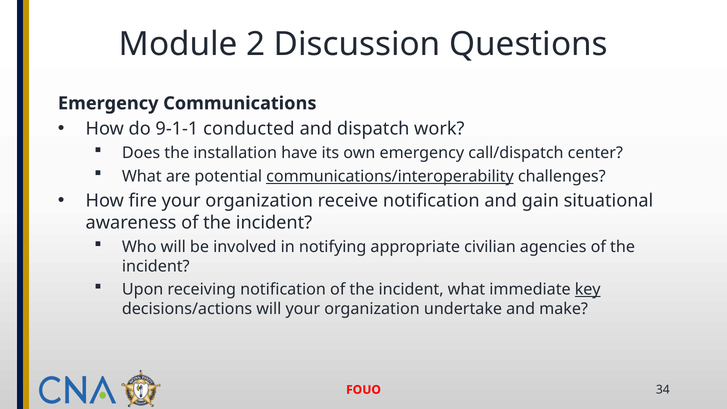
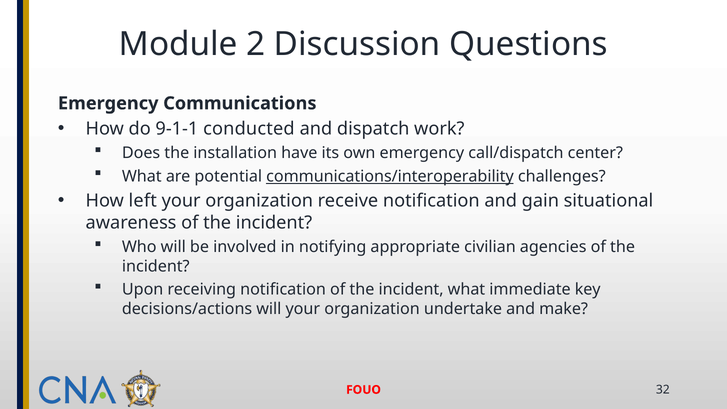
fire: fire -> left
key underline: present -> none
34: 34 -> 32
